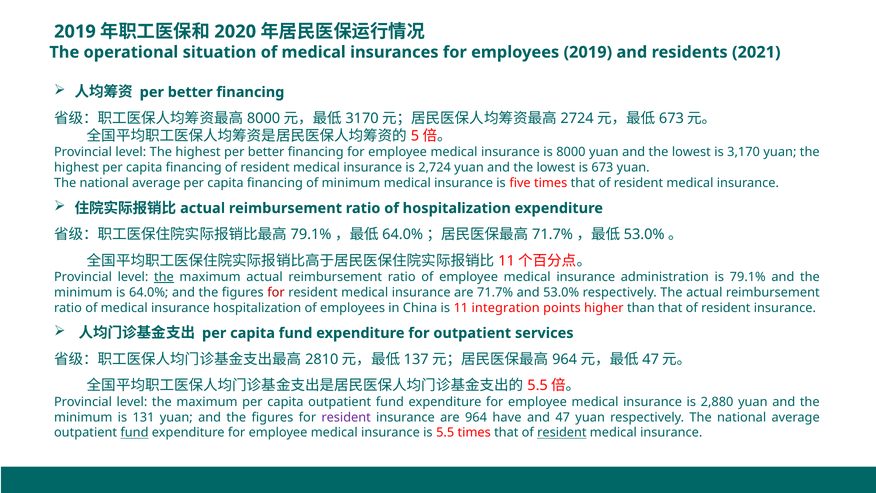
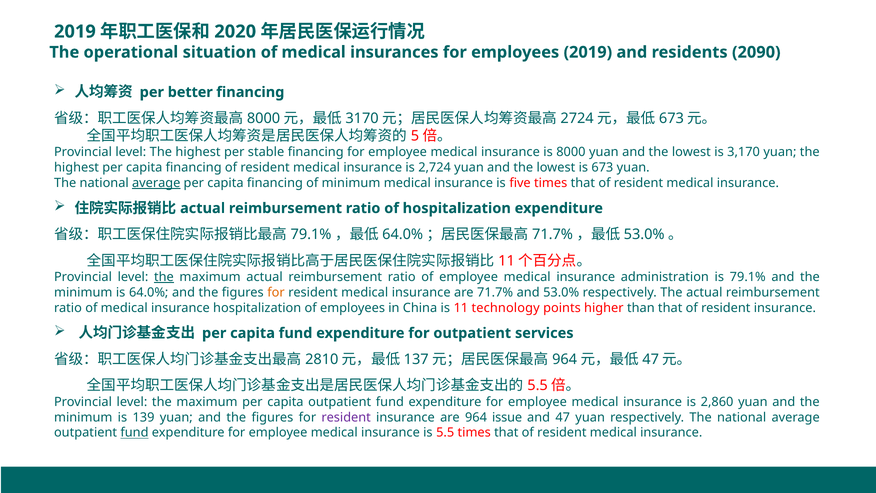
2021: 2021 -> 2090
highest per better: better -> stable
average at (156, 183) underline: none -> present
for at (276, 292) colour: red -> orange
integration: integration -> technology
2,880: 2,880 -> 2,860
131: 131 -> 139
have: have -> issue
resident at (562, 432) underline: present -> none
